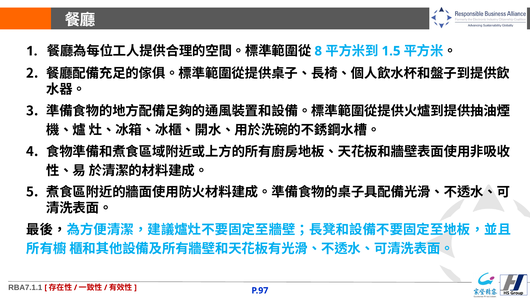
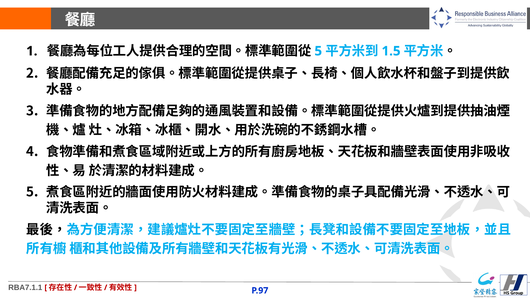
8 at (318, 51): 8 -> 5
